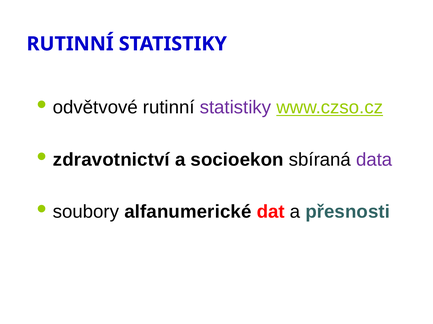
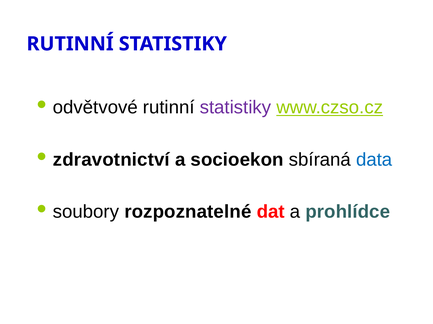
data colour: purple -> blue
alfanumerické: alfanumerické -> rozpoznatelné
přesnosti: přesnosti -> prohlídce
